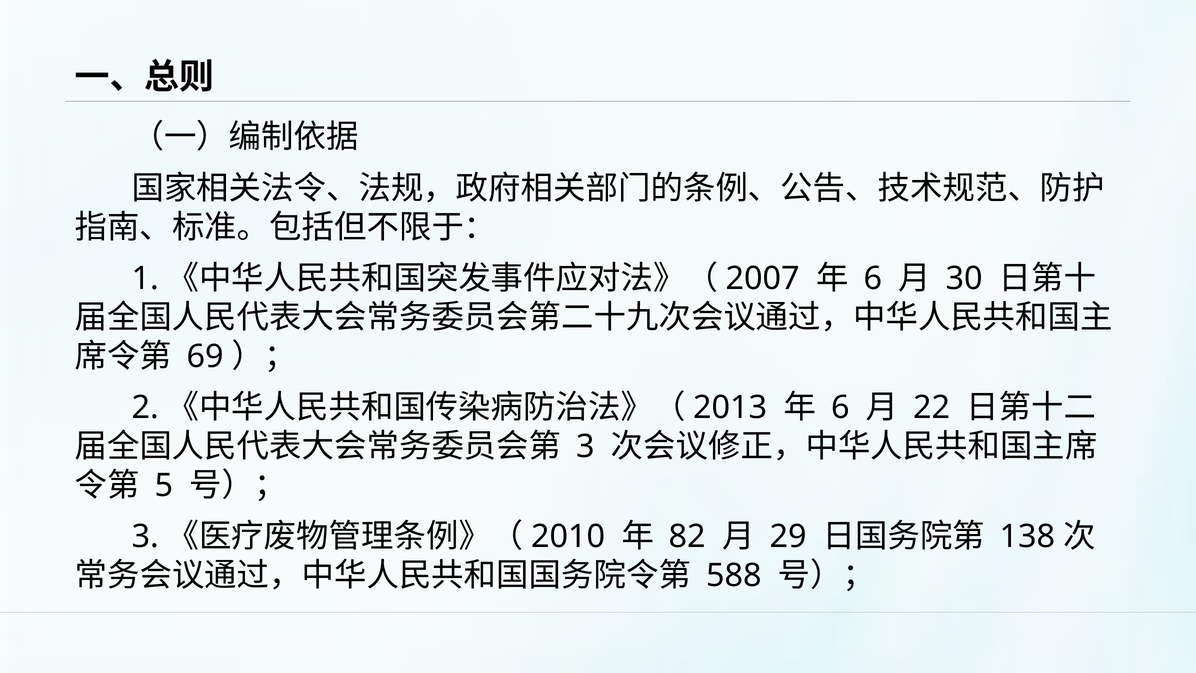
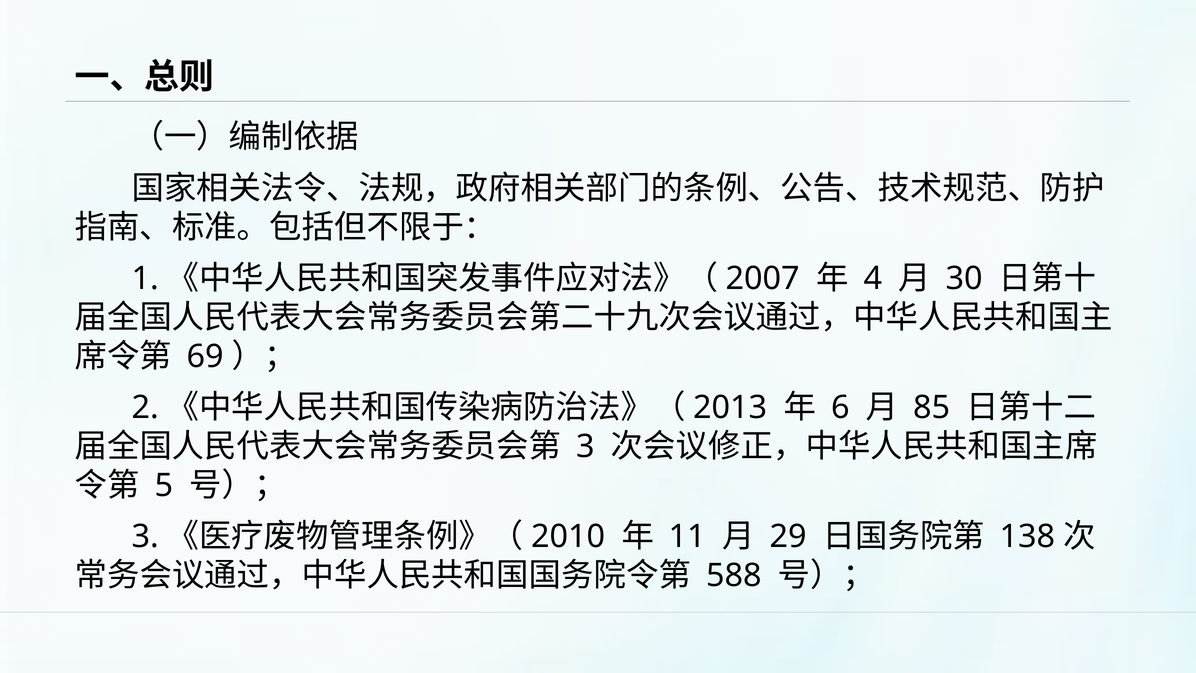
6 at (873, 279): 6 -> 4
22: 22 -> 85
82: 82 -> 11
